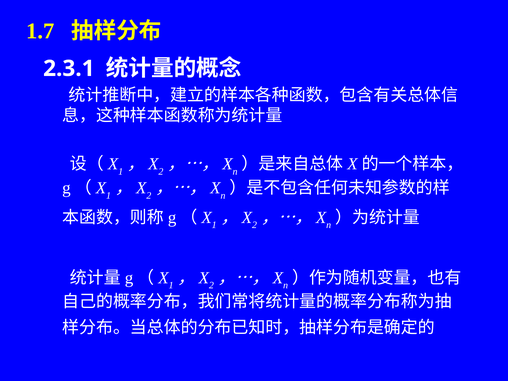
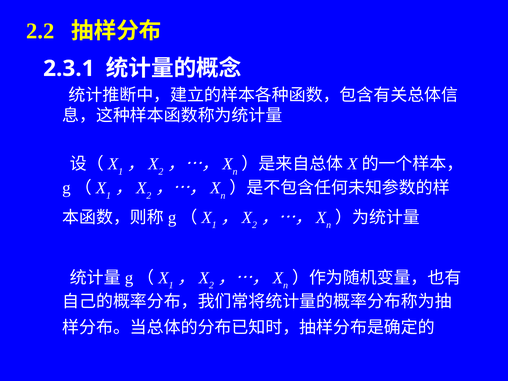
1.7: 1.7 -> 2.2
